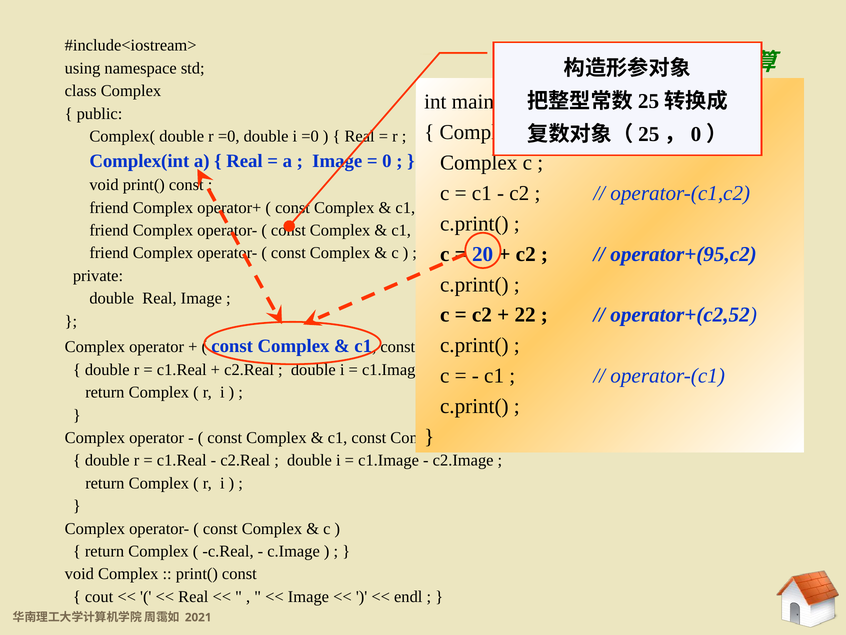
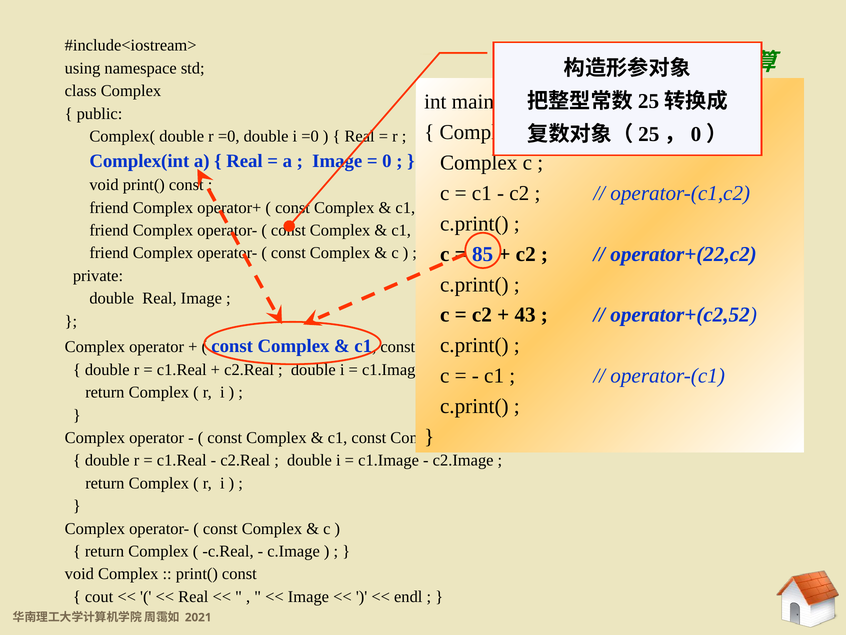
20: 20 -> 85
operator+(95,c2: operator+(95,c2 -> operator+(22,c2
22: 22 -> 43
